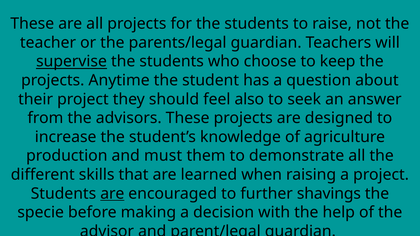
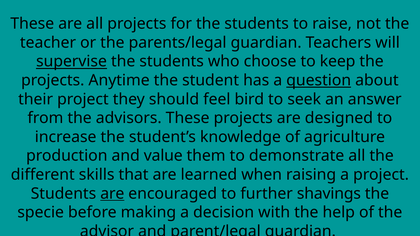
question underline: none -> present
also: also -> bird
must: must -> value
